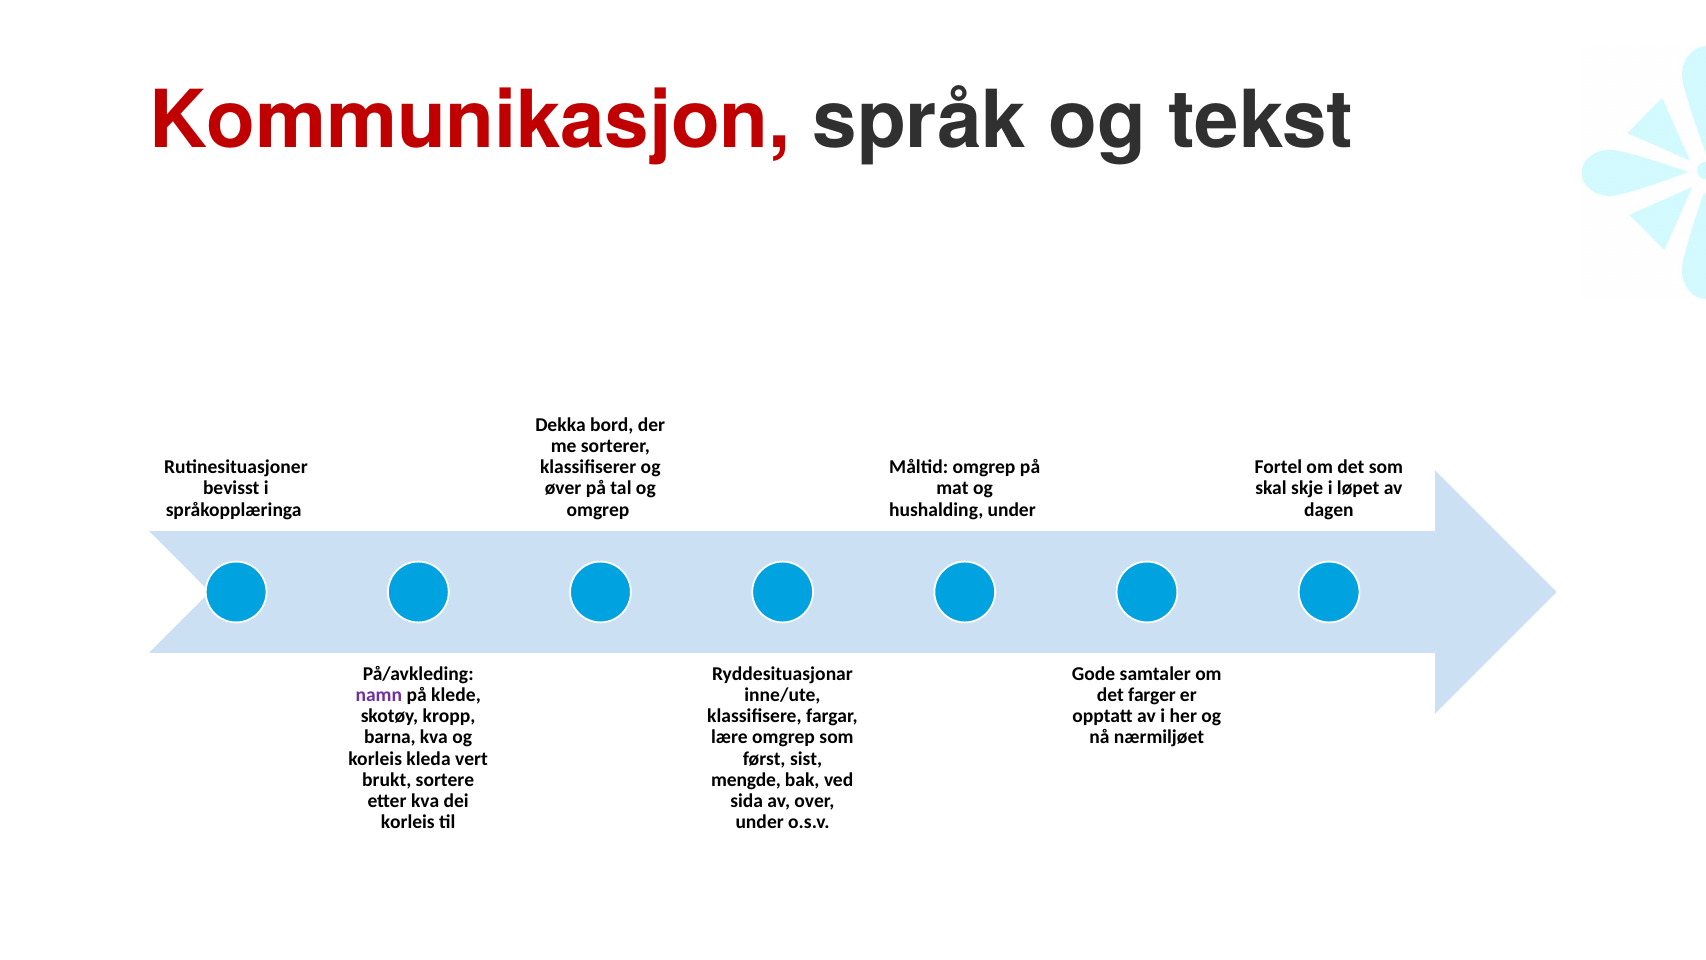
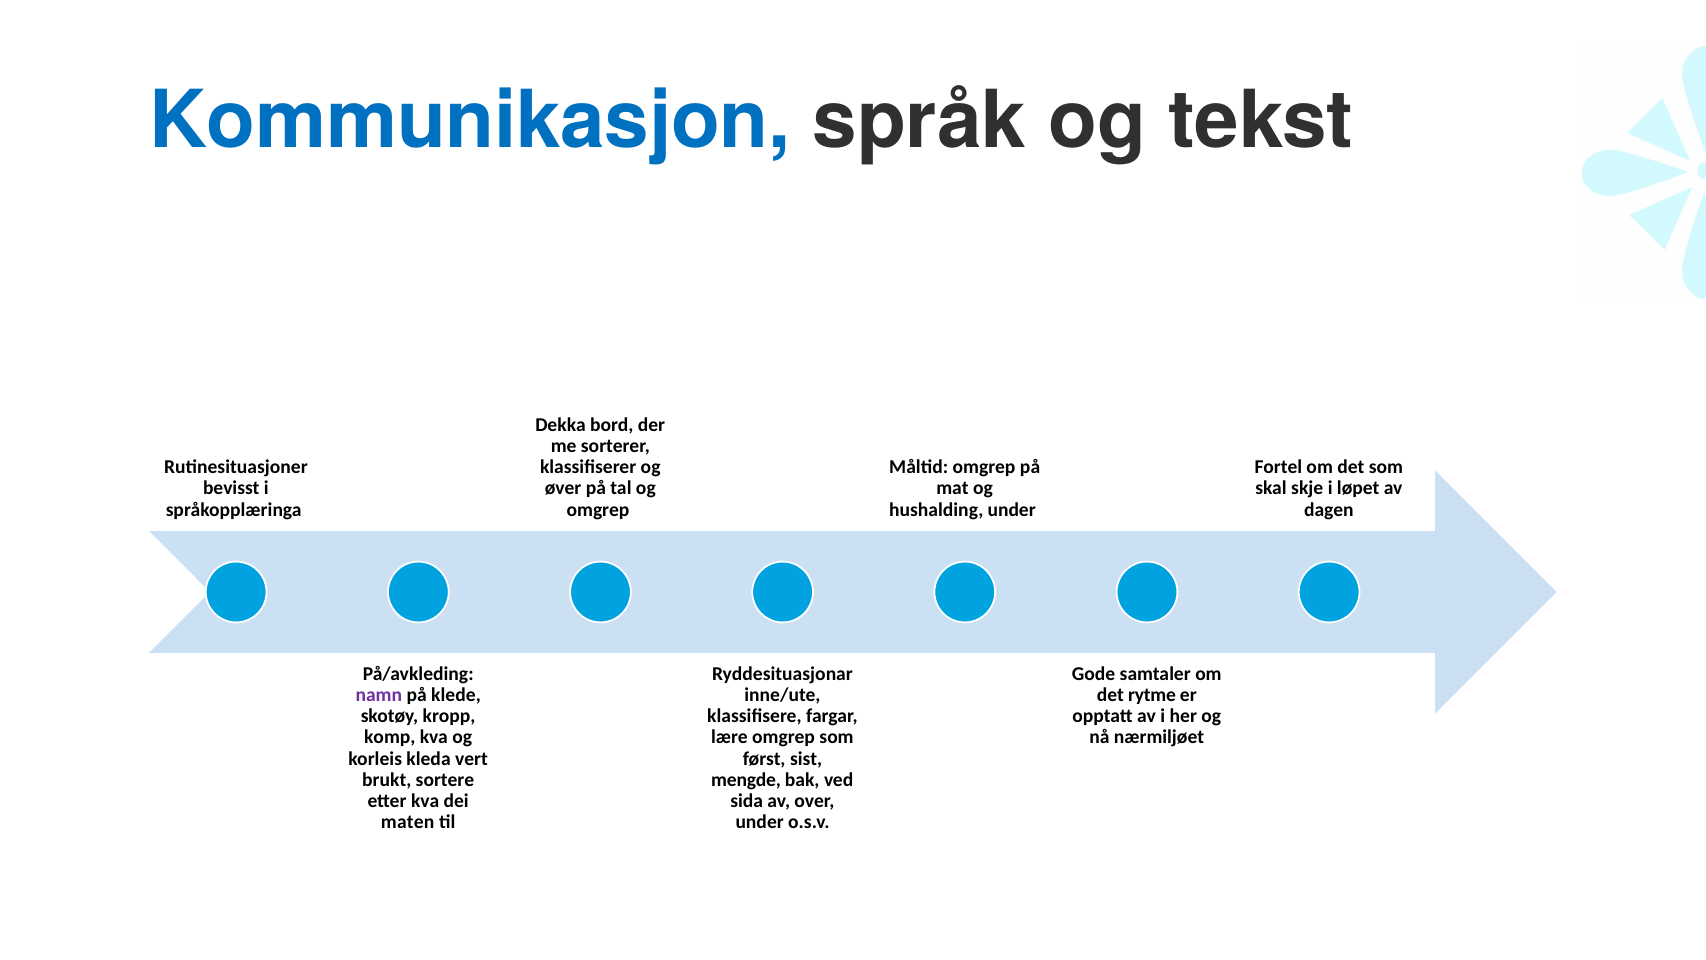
Kommunikasjon colour: red -> blue
farger: farger -> rytme
barna: barna -> komp
korleis at (408, 822): korleis -> maten
